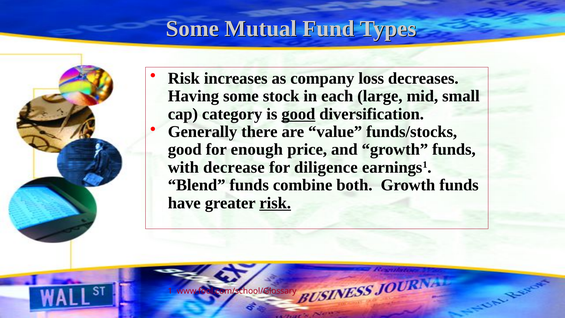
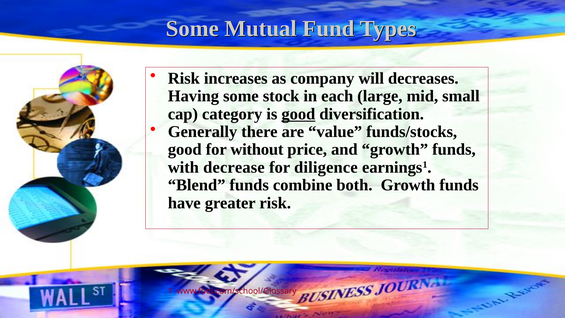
loss: loss -> will
enough: enough -> without
risk at (275, 203) underline: present -> none
